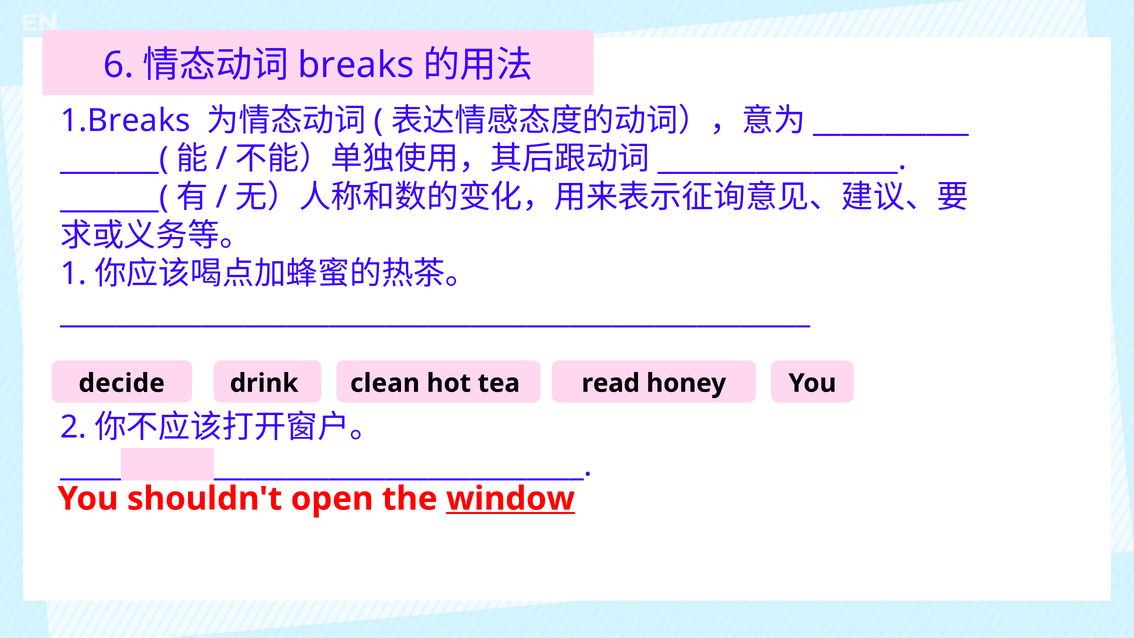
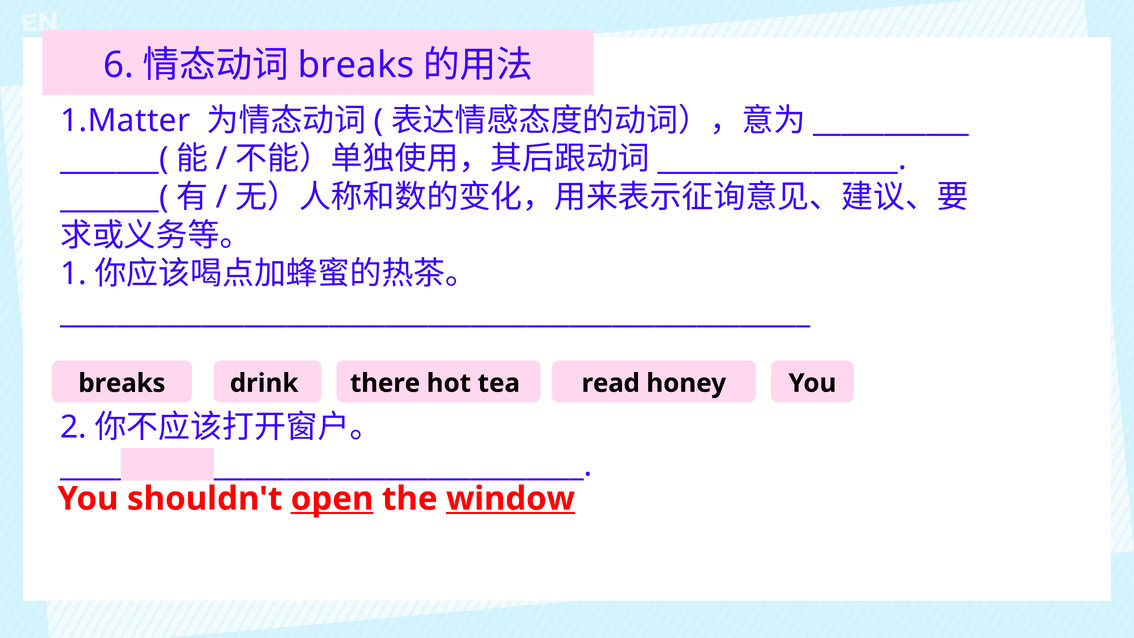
1.Breaks: 1.Breaks -> 1.Matter
decide at (122, 383): decide -> breaks
clean: clean -> there
open underline: none -> present
